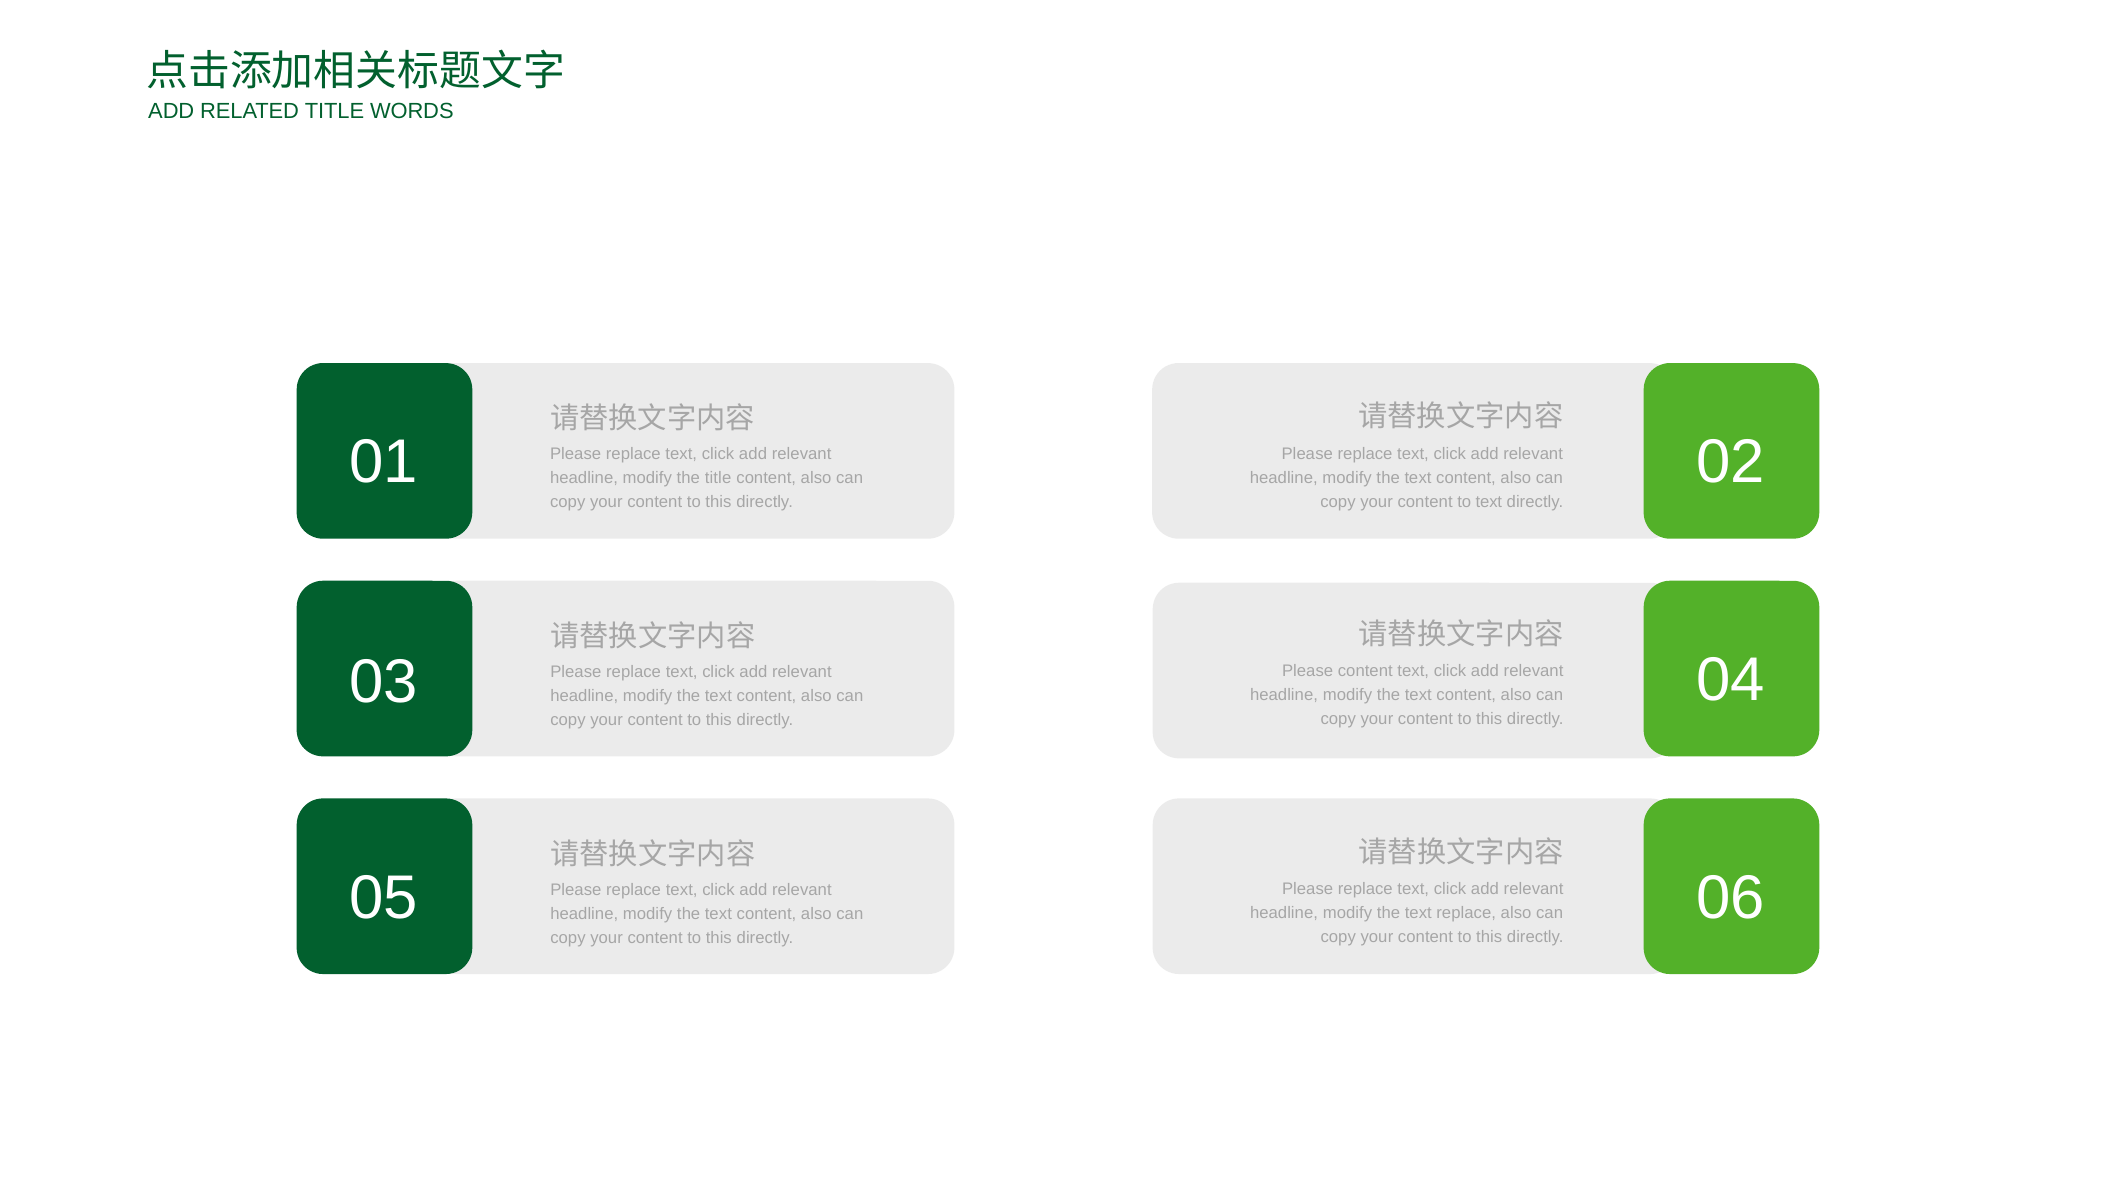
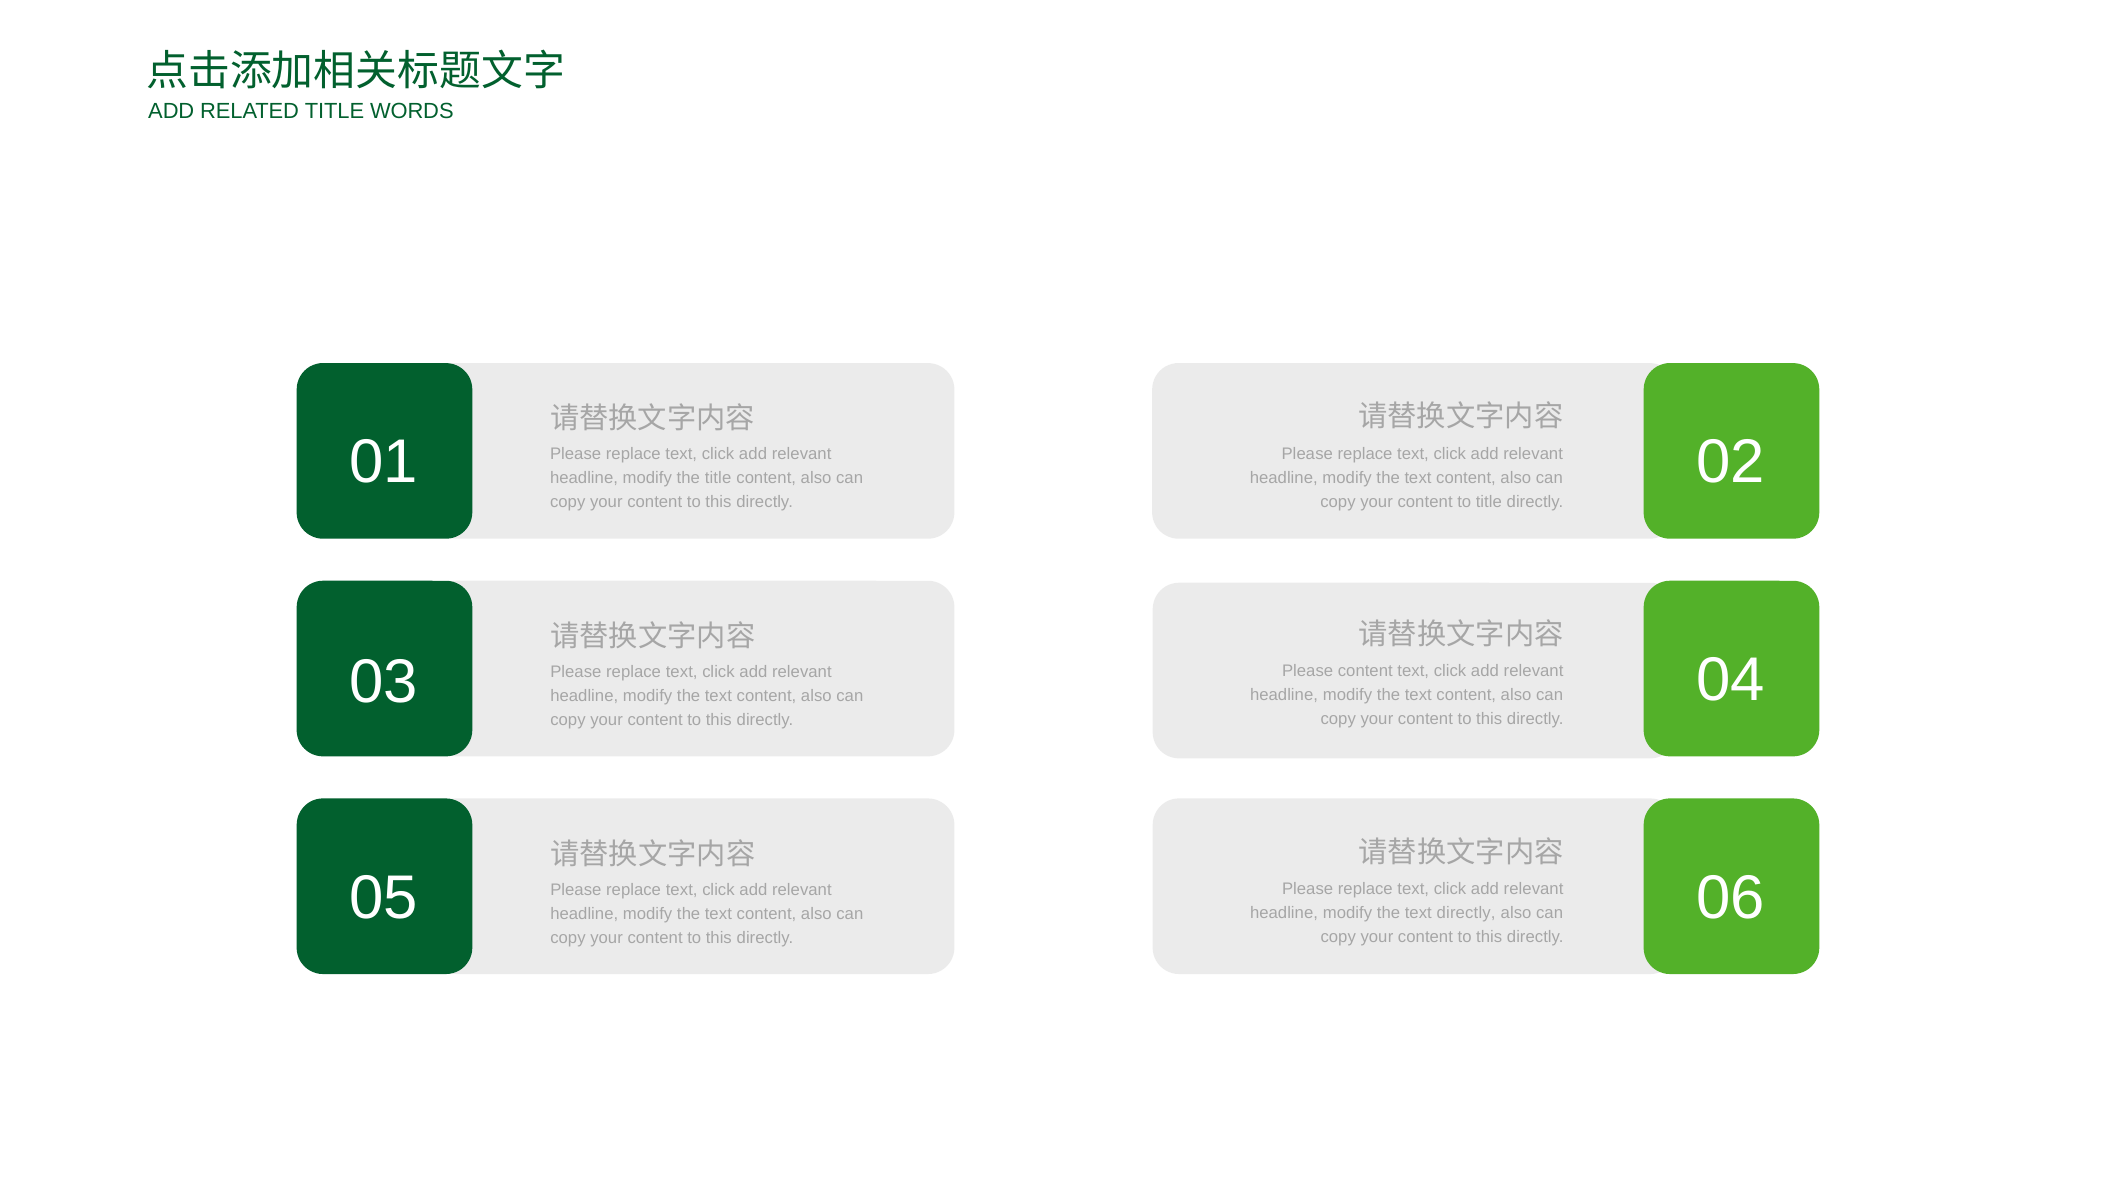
to text: text -> title
text replace: replace -> directly
